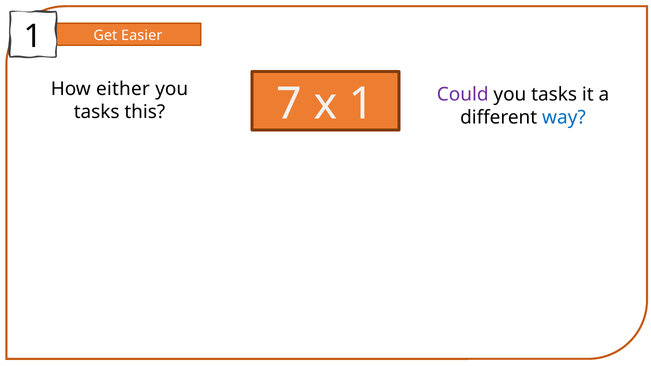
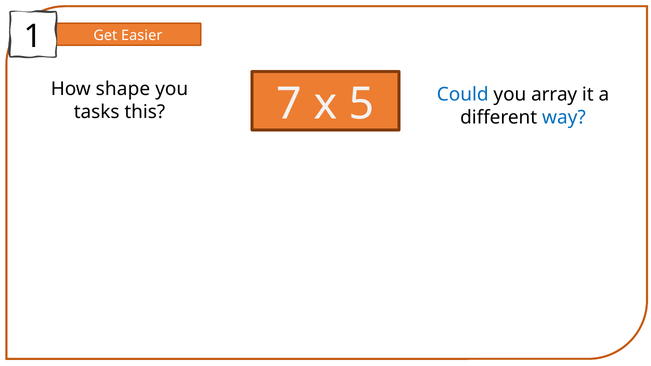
either: either -> shape
Could colour: purple -> blue
tasks at (554, 95): tasks -> array
x 1: 1 -> 5
